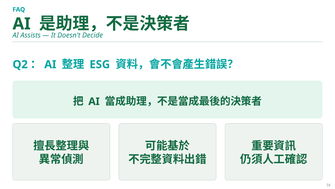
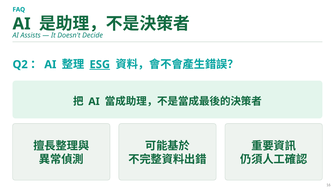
ESG underline: none -> present
